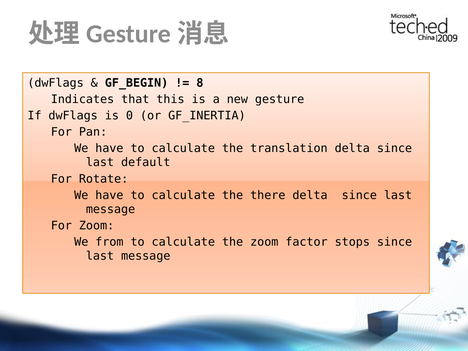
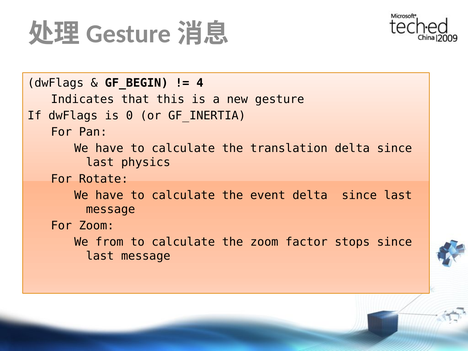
8: 8 -> 4
default: default -> physics
there: there -> event
